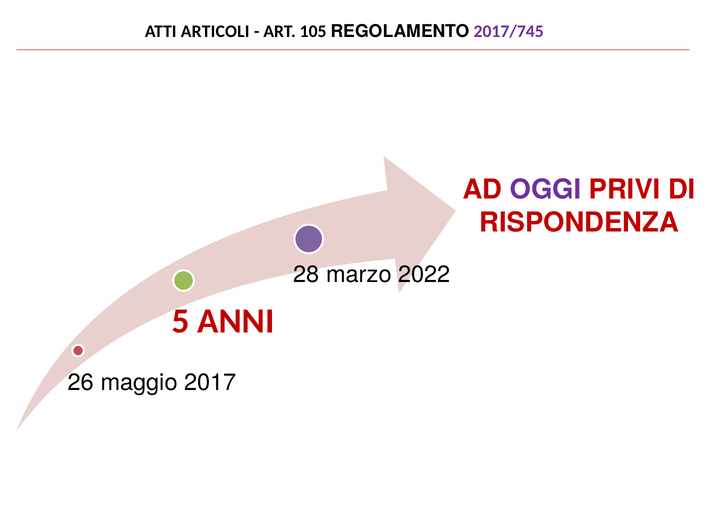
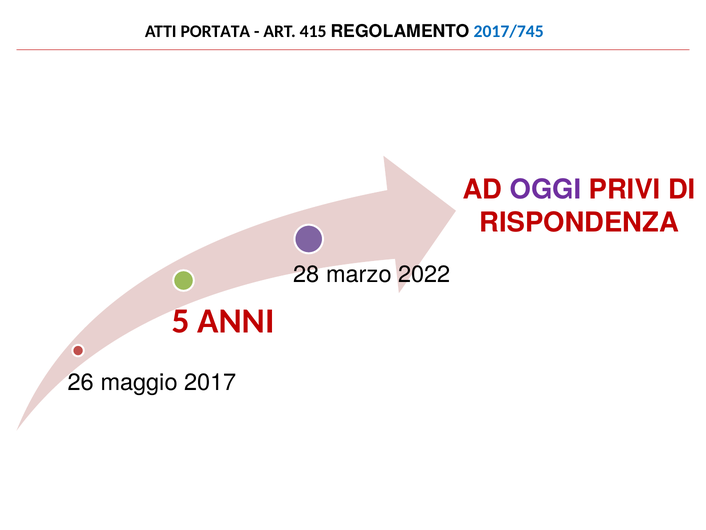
ARTICOLI: ARTICOLI -> PORTATA
105: 105 -> 415
2017/745 colour: purple -> blue
